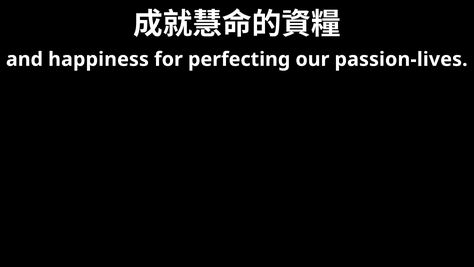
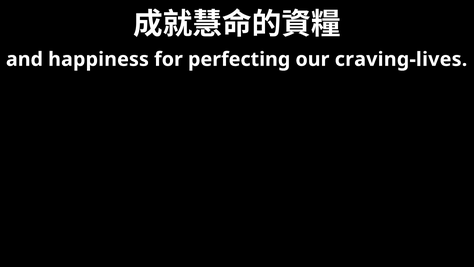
passion-lives: passion-lives -> craving-lives
